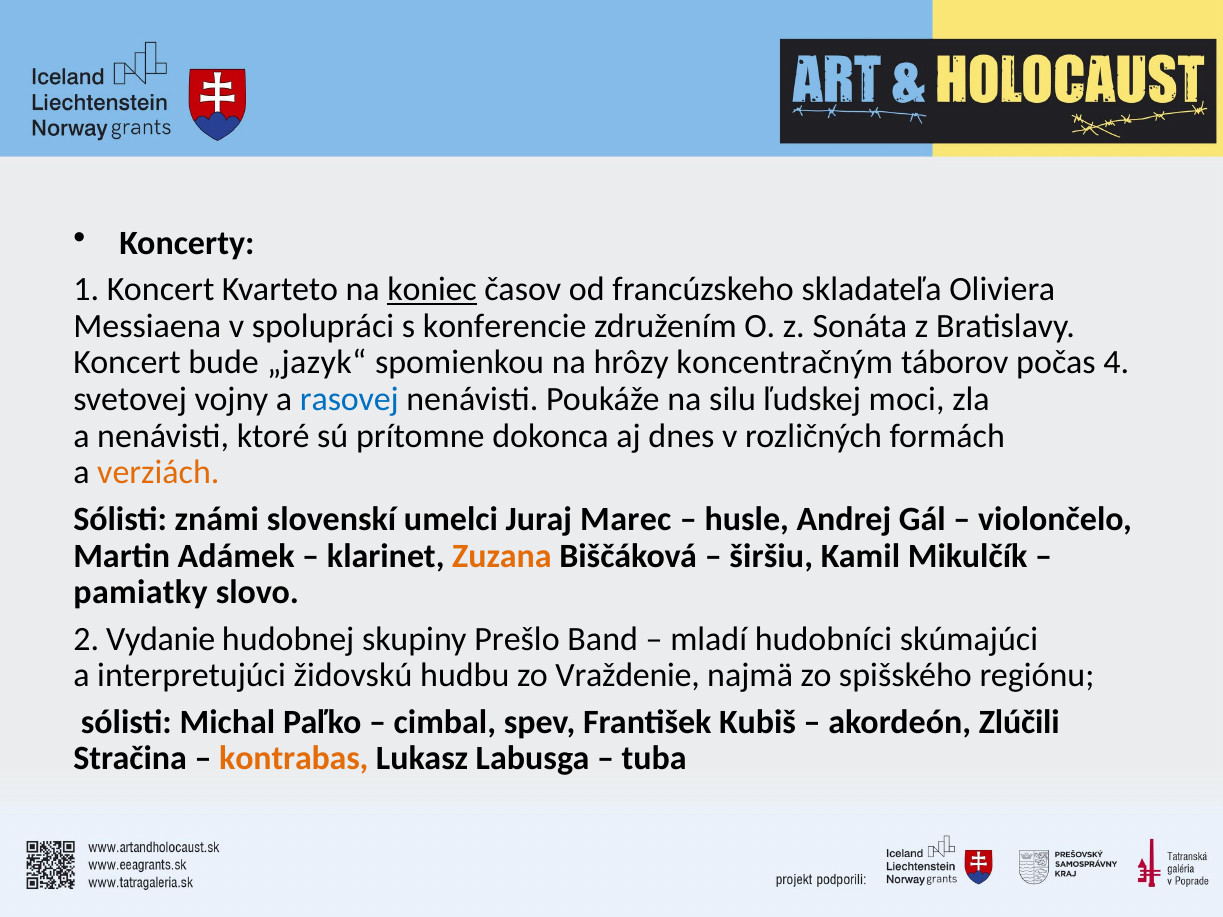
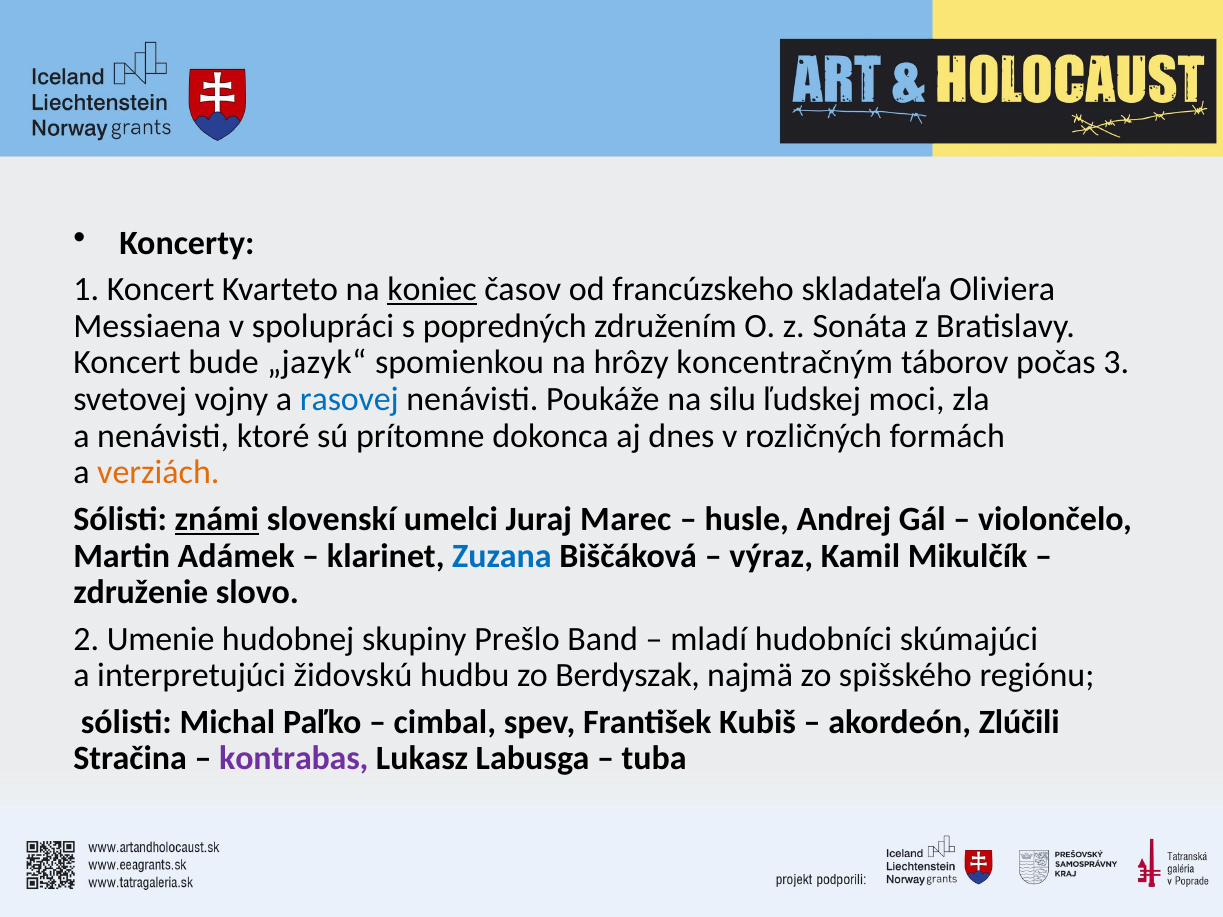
konferencie: konferencie -> popredných
4: 4 -> 3
známi underline: none -> present
Zuzana colour: orange -> blue
širšiu: širšiu -> výraz
pamiatky: pamiatky -> združenie
Vydanie: Vydanie -> Umenie
Vraždenie: Vraždenie -> Berdyszak
kontrabas colour: orange -> purple
